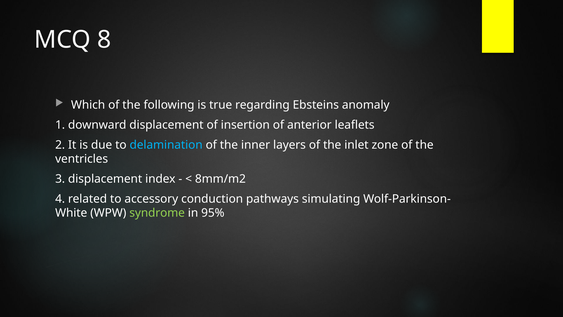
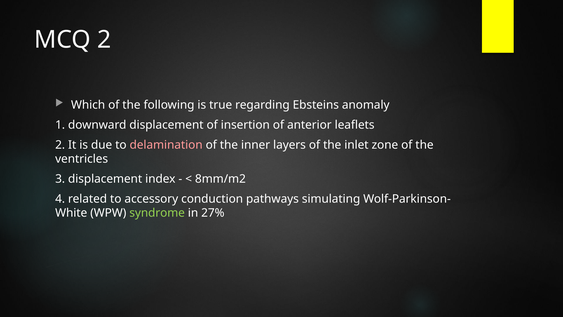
MCQ 8: 8 -> 2
delamination colour: light blue -> pink
95%: 95% -> 27%
